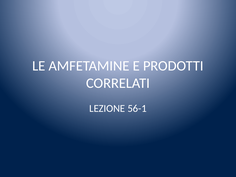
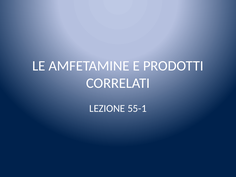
56-1: 56-1 -> 55-1
